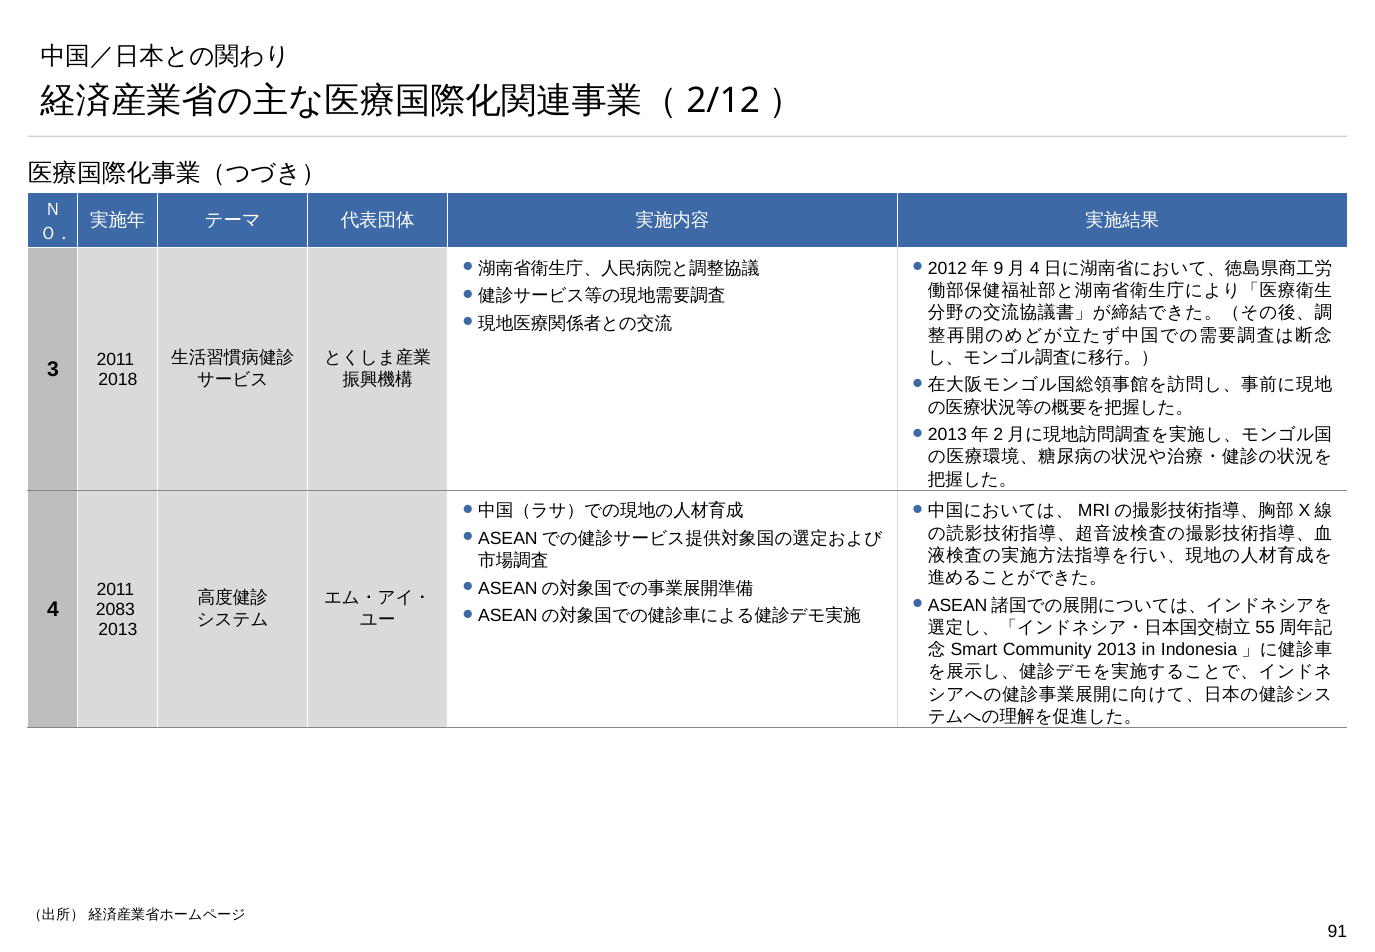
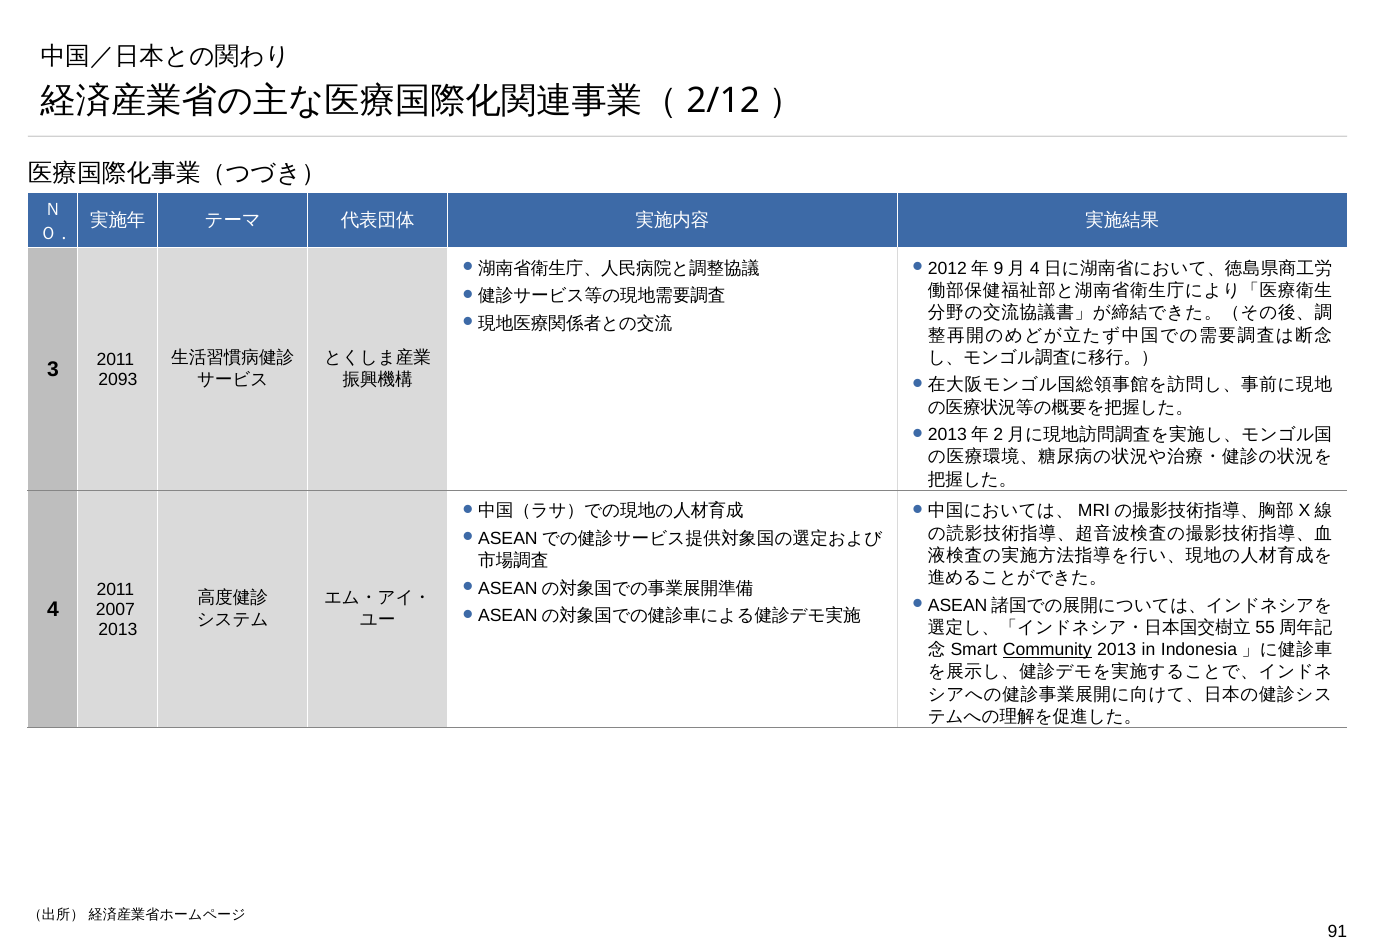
2018: 2018 -> 2093
2083: 2083 -> 2007
Community underline: none -> present
